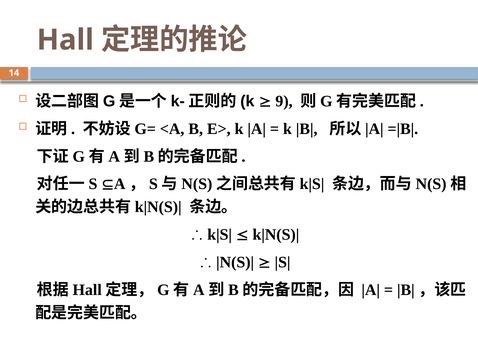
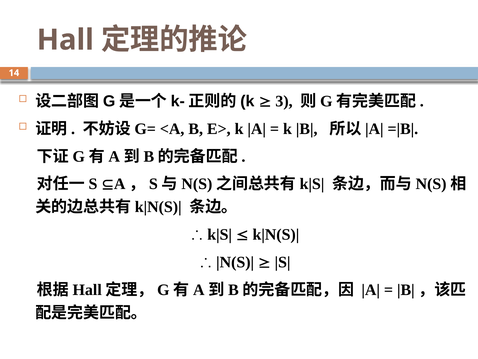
9: 9 -> 3
